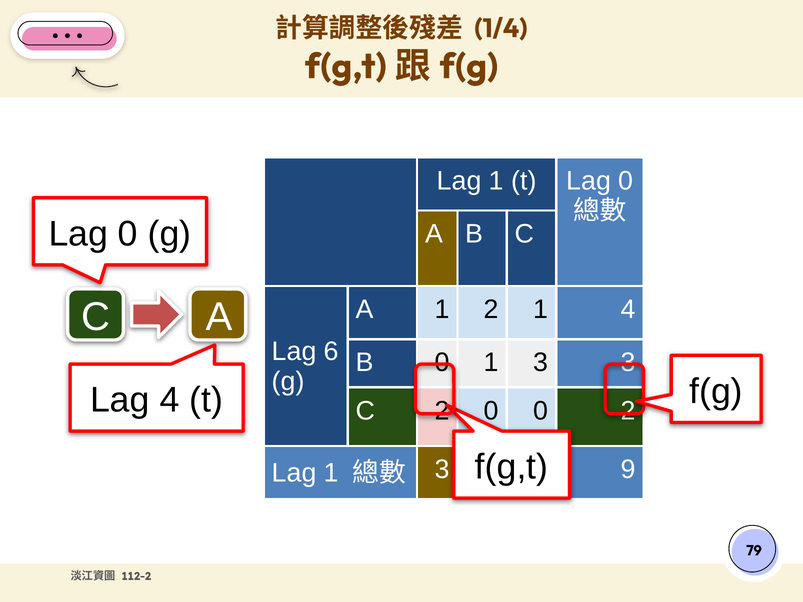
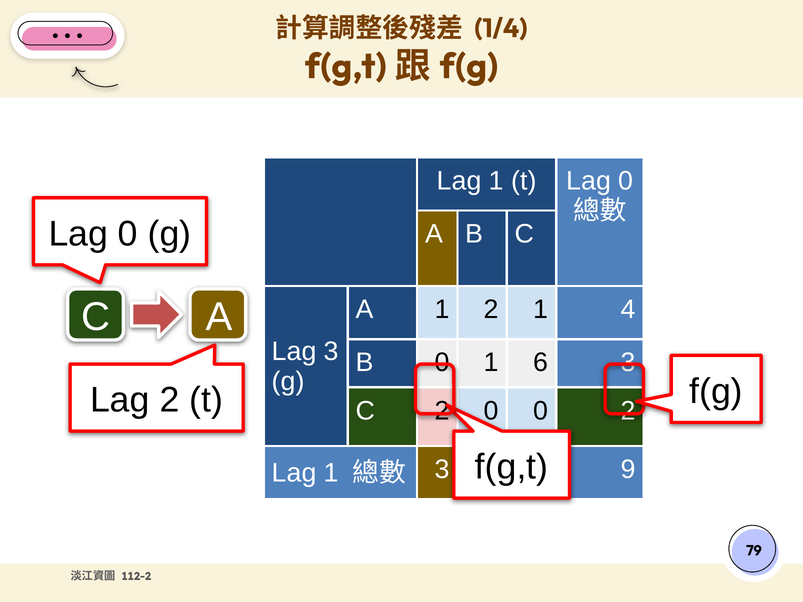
Lag 6: 6 -> 3
1 3: 3 -> 6
Lag 4: 4 -> 2
